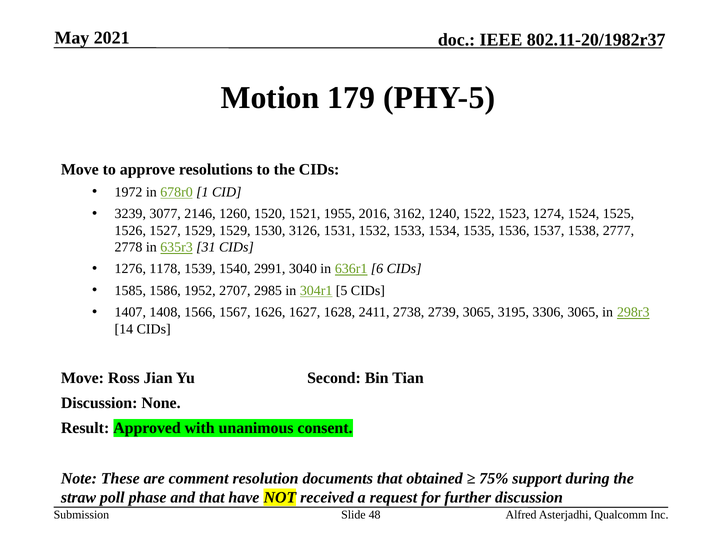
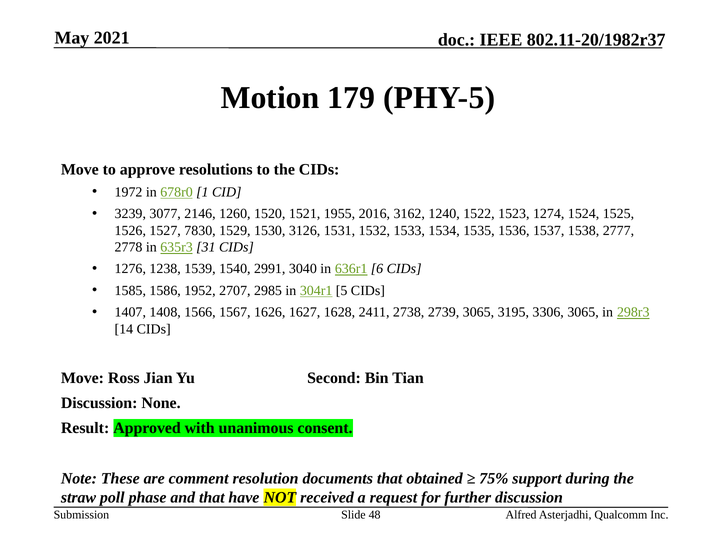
1527 1529: 1529 -> 7830
1178: 1178 -> 1238
